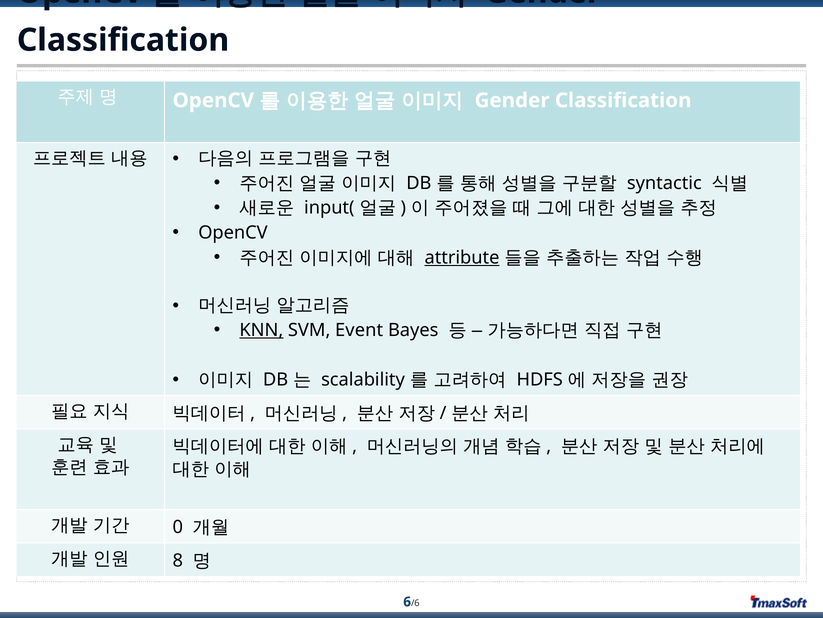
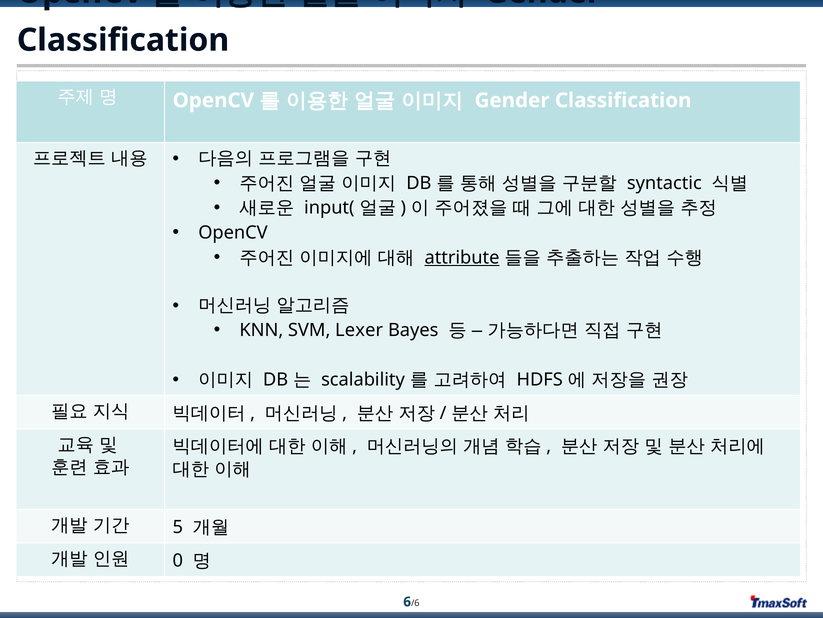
KNN underline: present -> none
Event: Event -> Lexer
0: 0 -> 5
8: 8 -> 0
